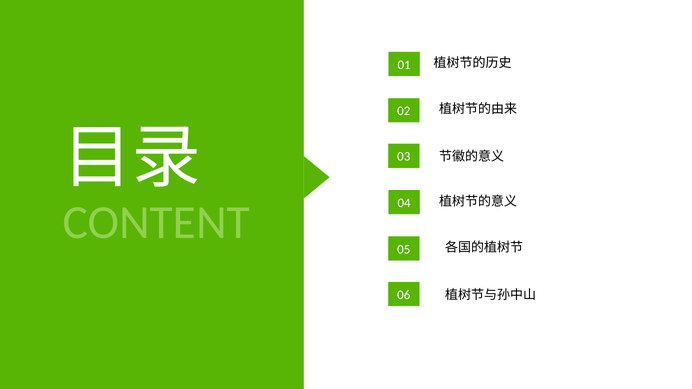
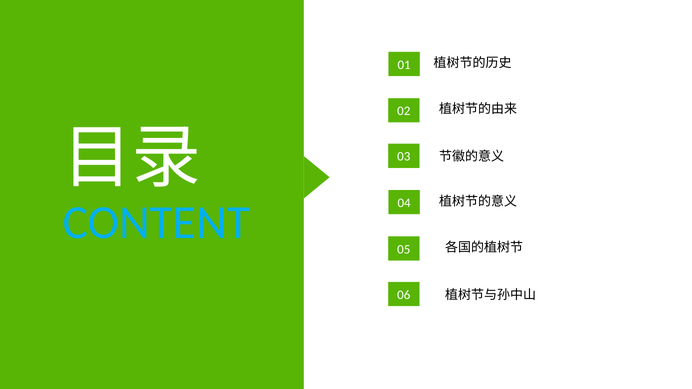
CONTENT colour: light green -> light blue
